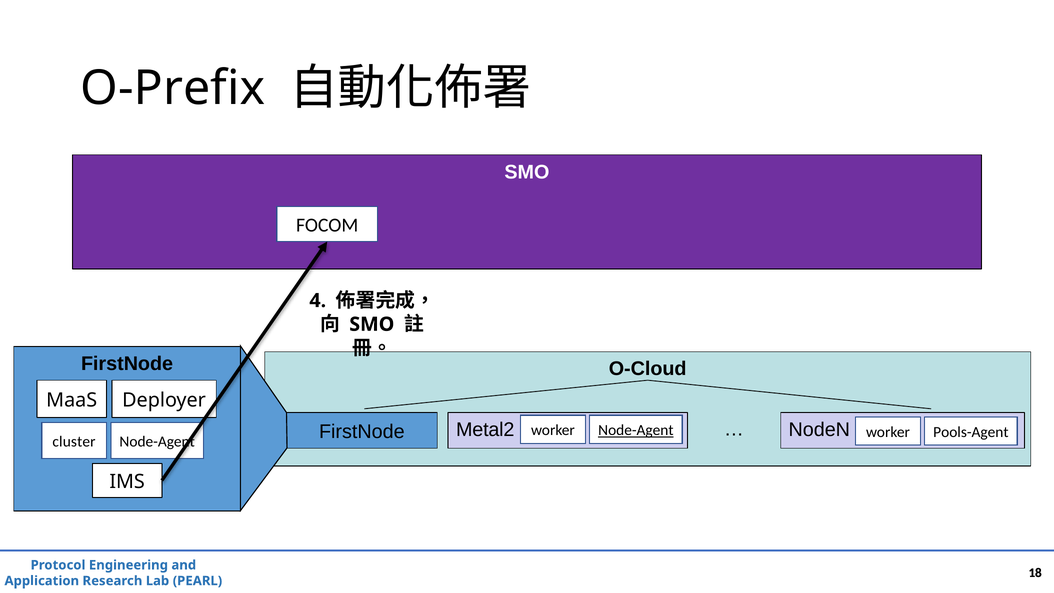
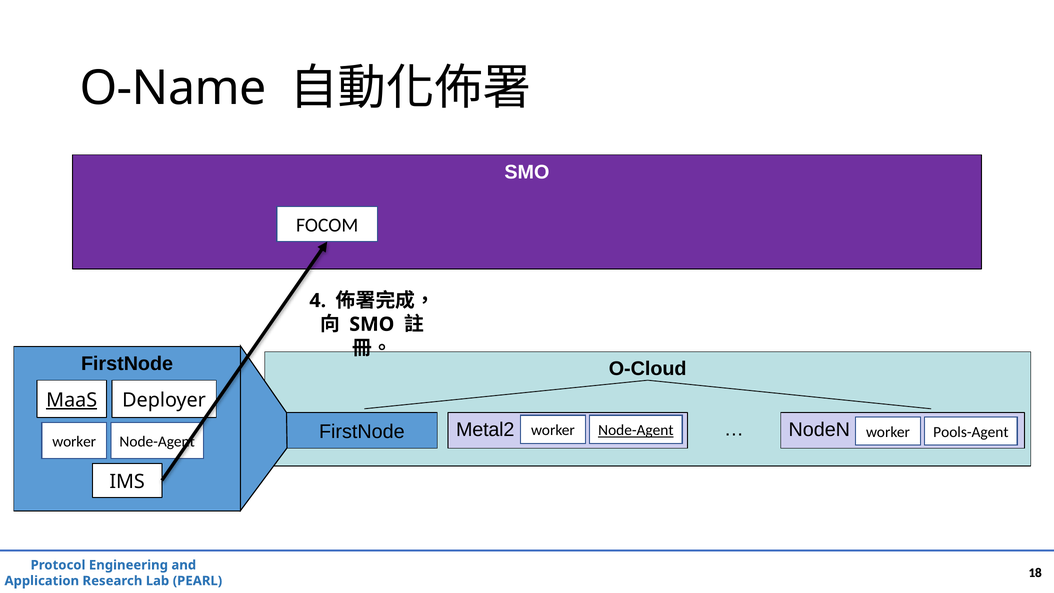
O-Prefix: O-Prefix -> O-Name
MaaS underline: none -> present
cluster at (74, 441): cluster -> worker
